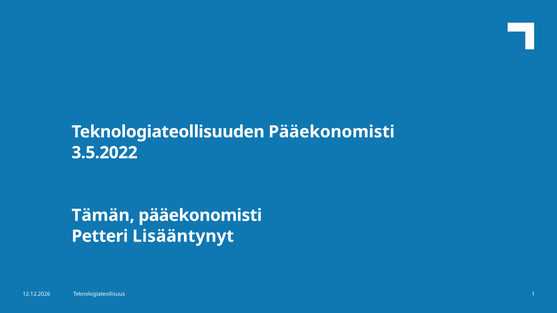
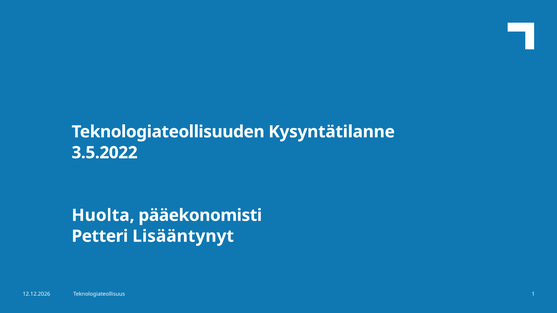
Teknologiateollisuuden Pääekonomisti: Pääekonomisti -> Kysyntätilanne
Tämän: Tämän -> Huolta
